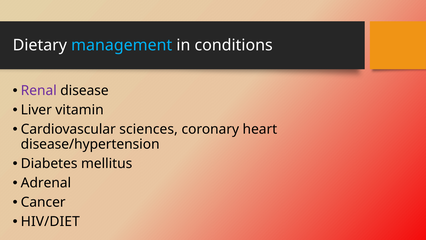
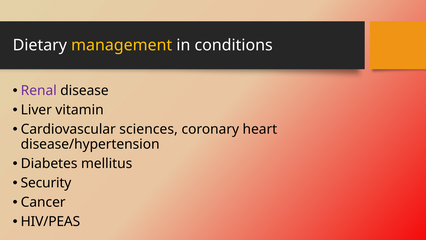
management colour: light blue -> yellow
Adrenal: Adrenal -> Security
HIV/DIET: HIV/DIET -> HIV/PEAS
